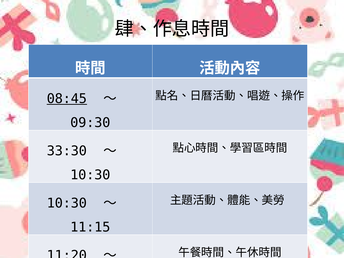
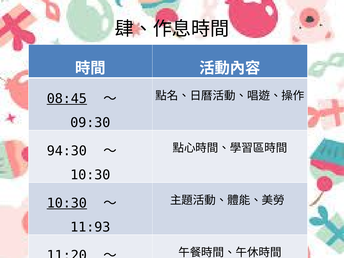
33:30: 33:30 -> 94:30
10:30 at (67, 203) underline: none -> present
11:15: 11:15 -> 11:93
